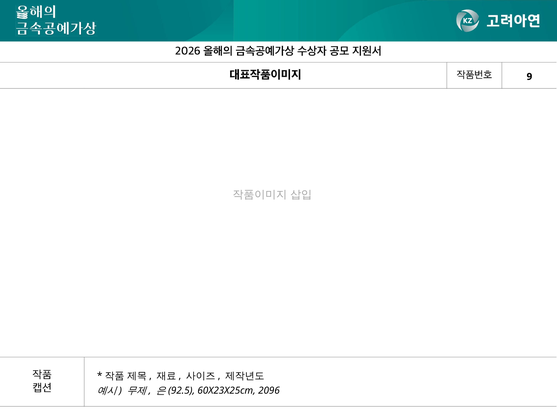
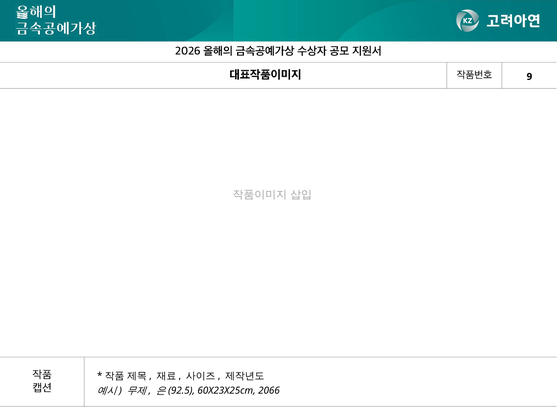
2096: 2096 -> 2066
